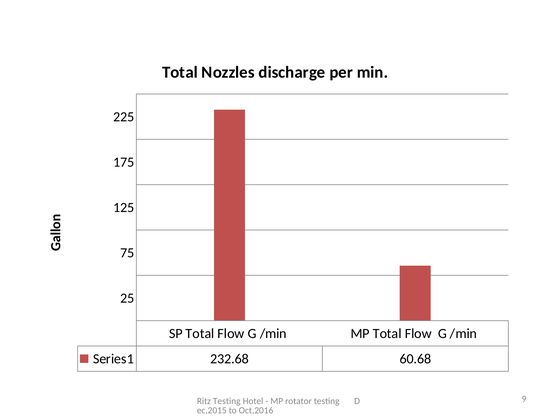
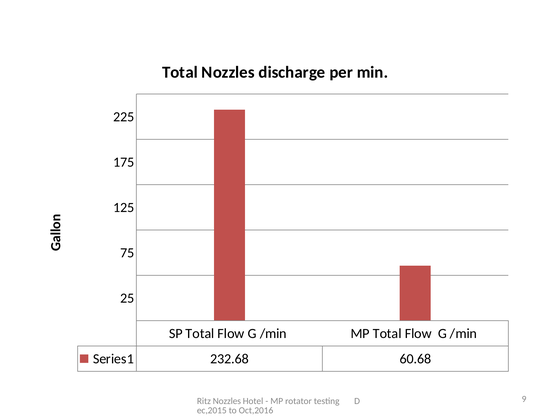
Ritz Testing: Testing -> Nozzles
